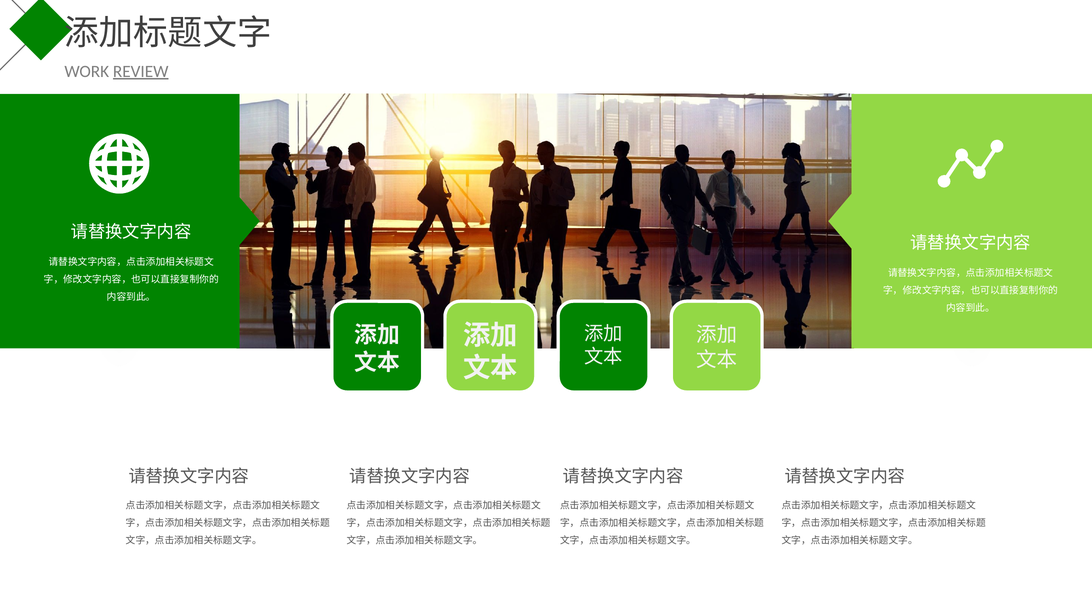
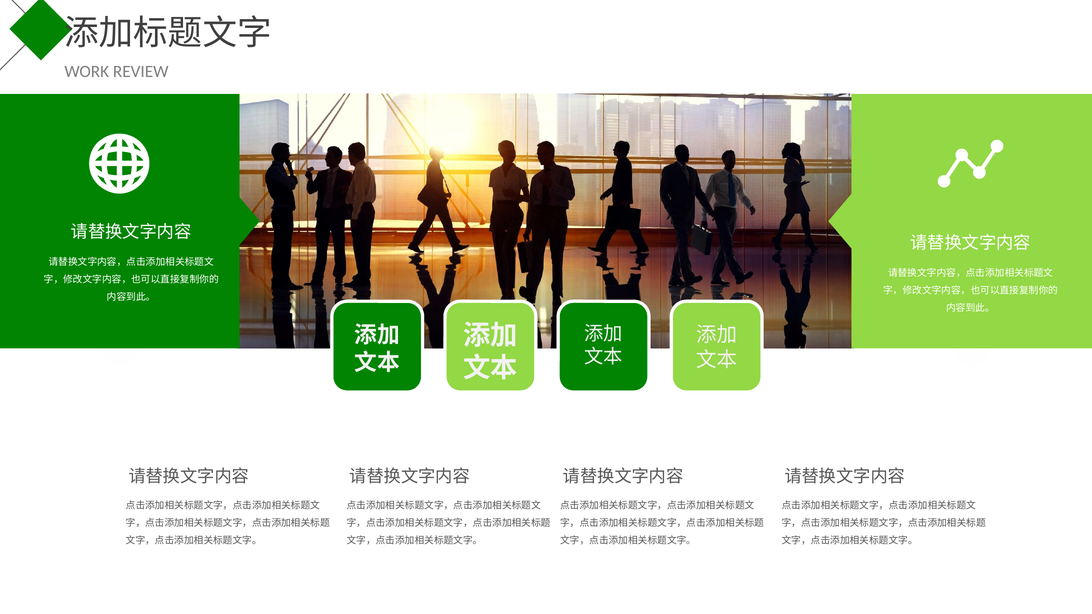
REVIEW underline: present -> none
